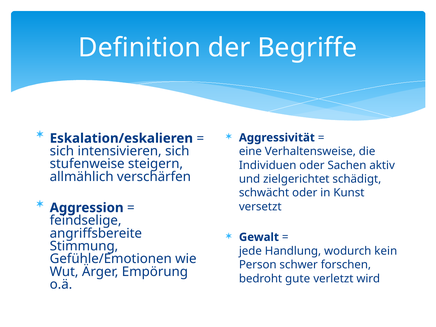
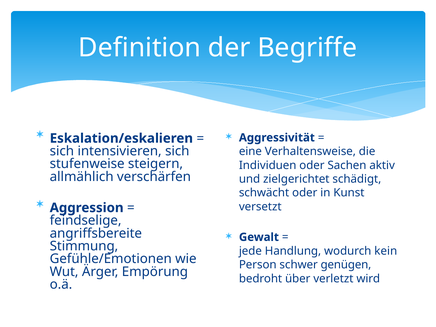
forschen: forschen -> genügen
gute: gute -> über
